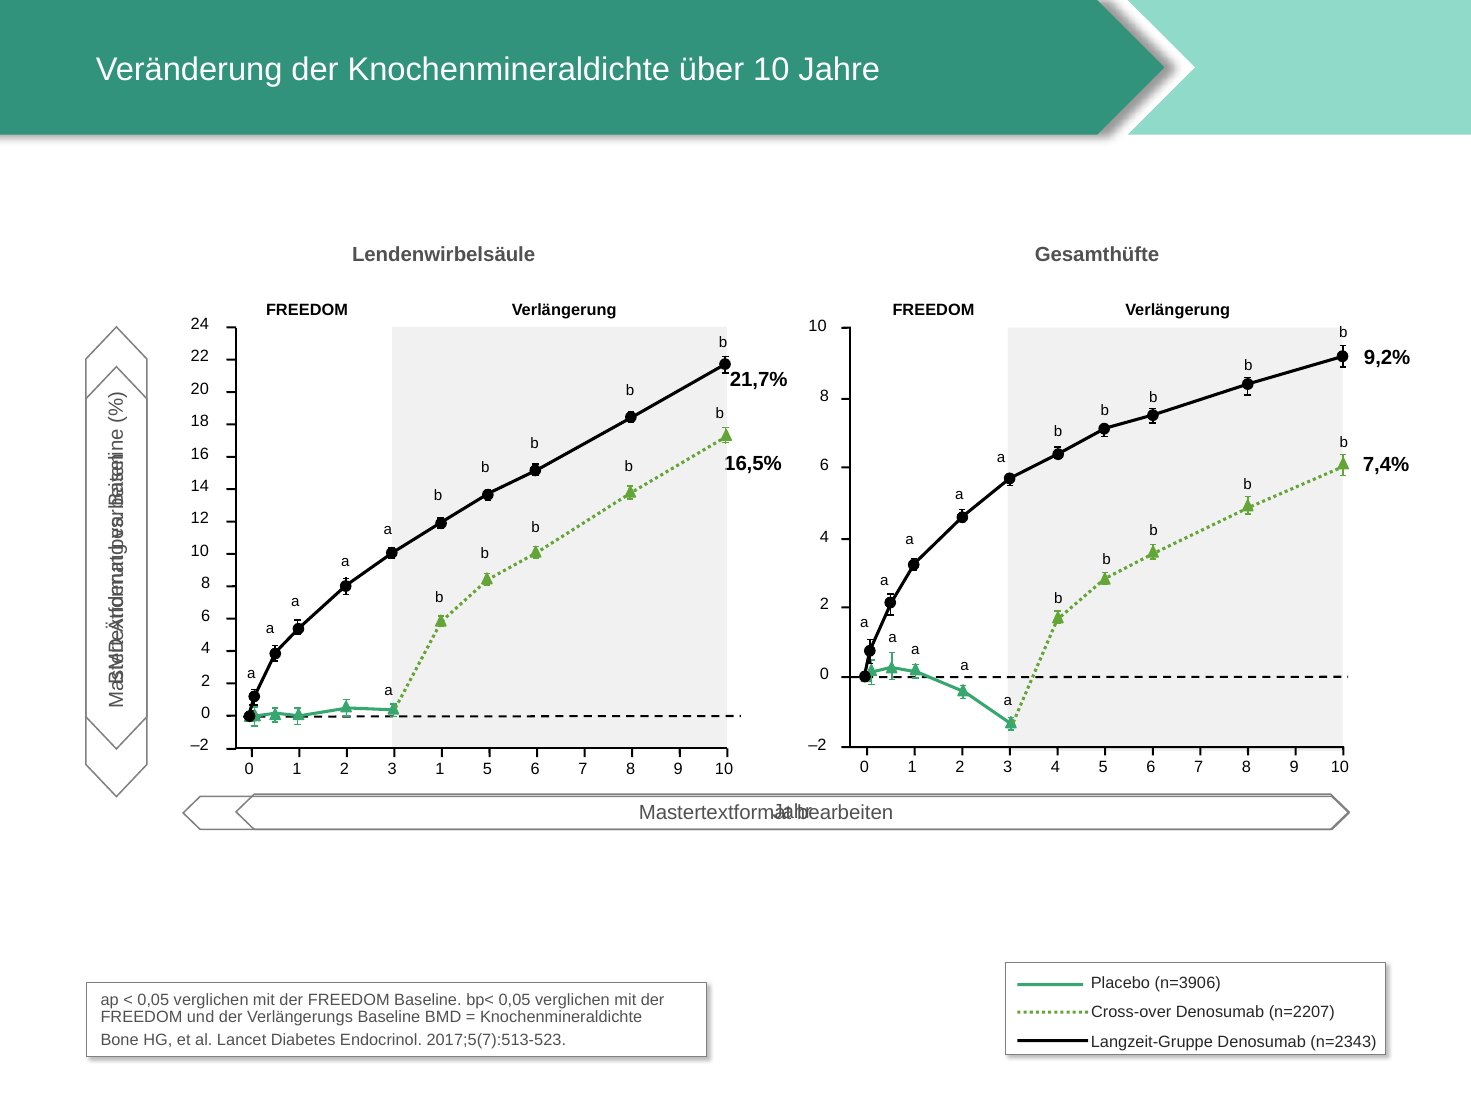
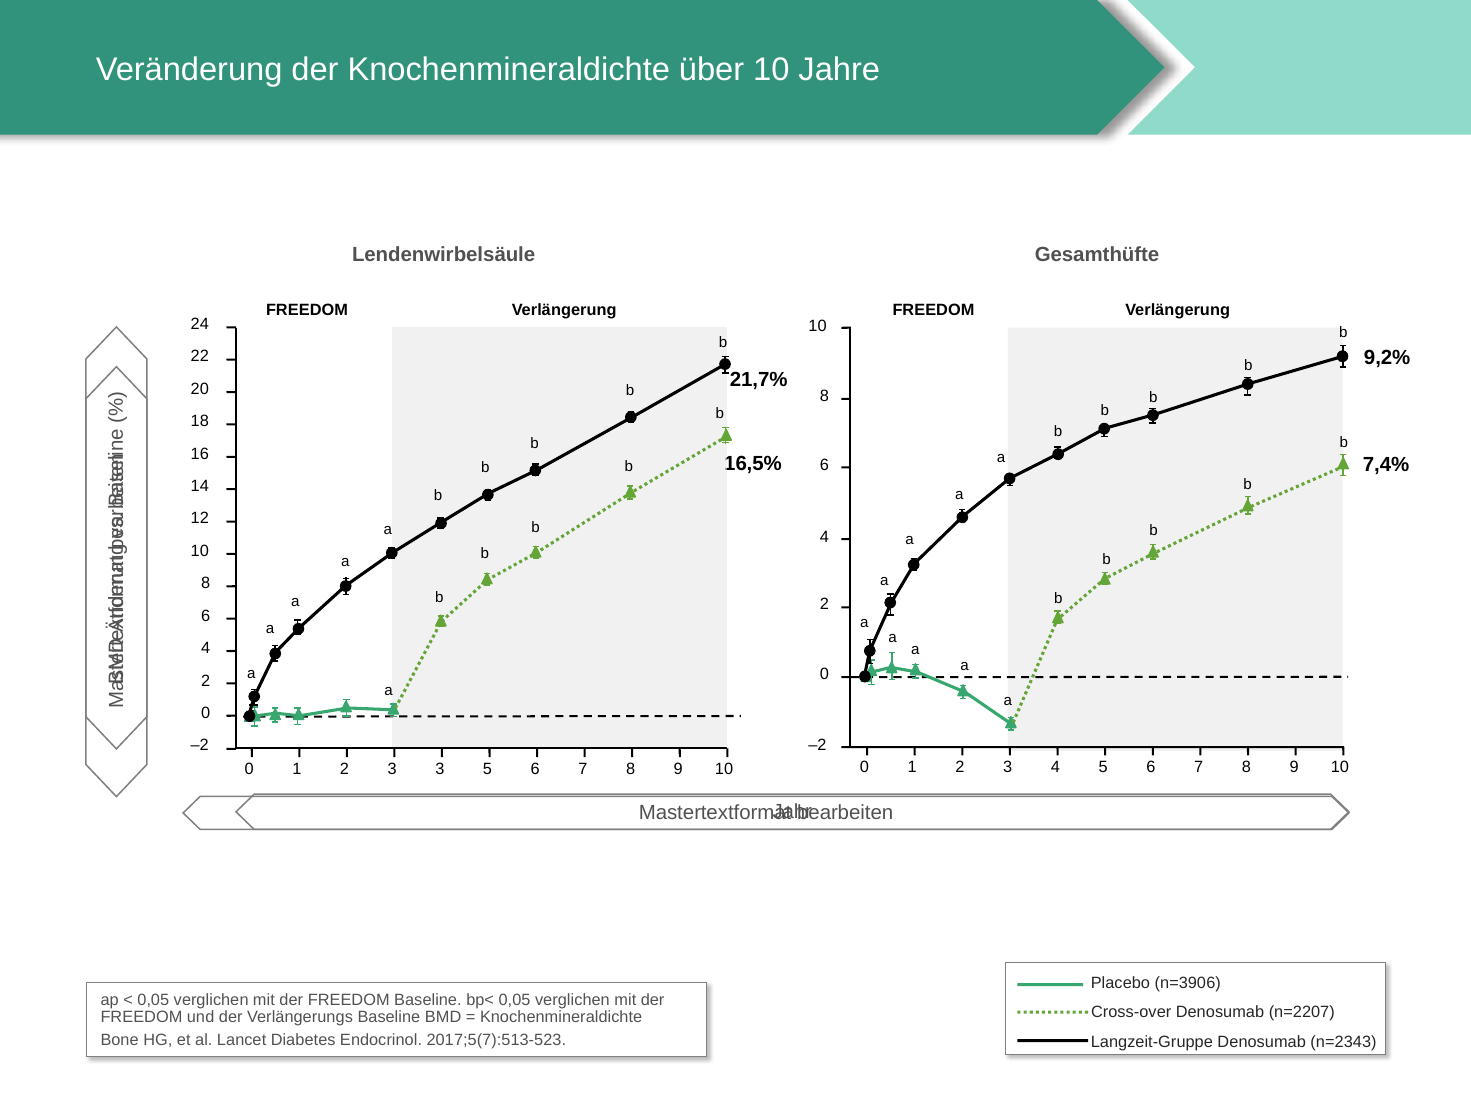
3 1: 1 -> 3
